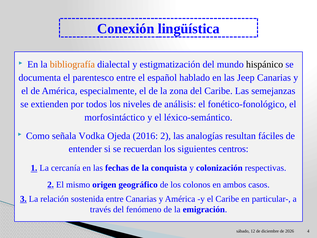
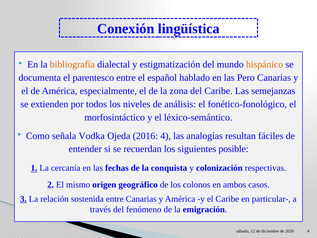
hispánico colour: black -> orange
Jeep: Jeep -> Pero
2016 2: 2 -> 4
centros: centros -> posible
